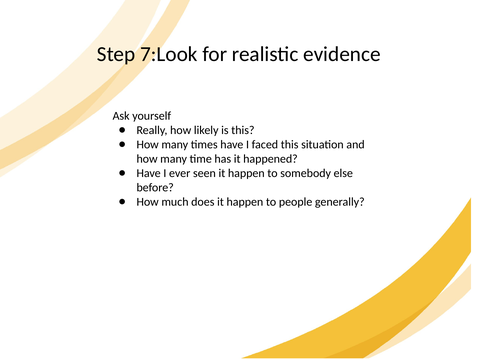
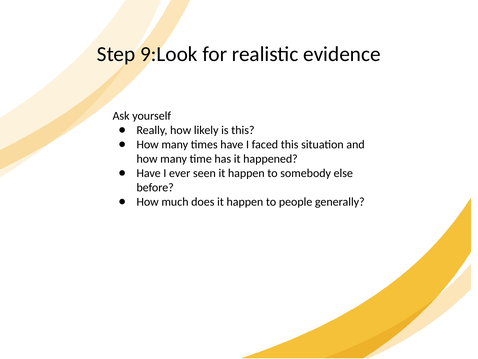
7:Look: 7:Look -> 9:Look
